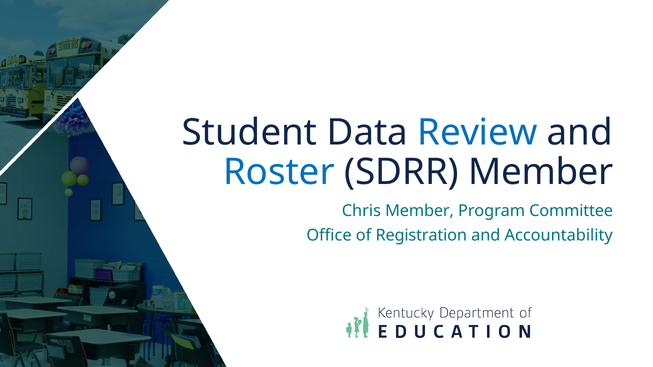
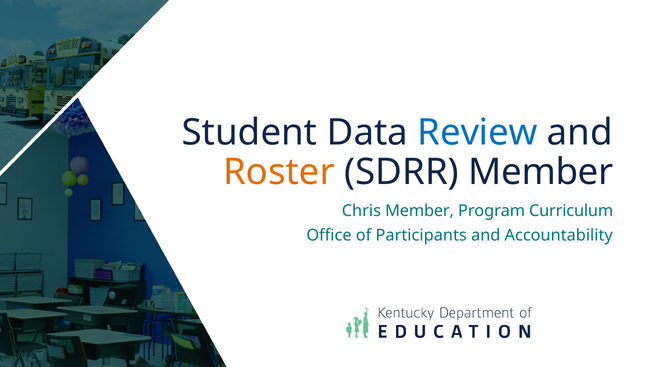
Roster colour: blue -> orange
Committee: Committee -> Curriculum
Registration: Registration -> Participants
